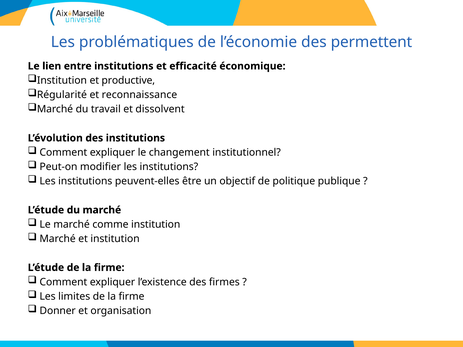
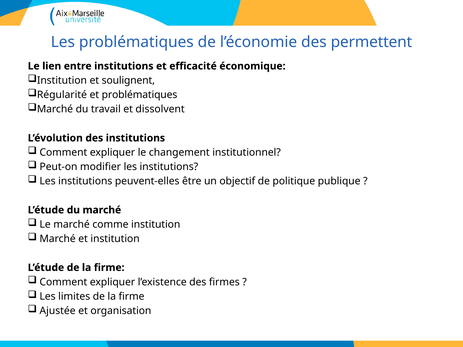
productive: productive -> soulignent
et reconnaissance: reconnaissance -> problématiques
Donner: Donner -> Ajustée
